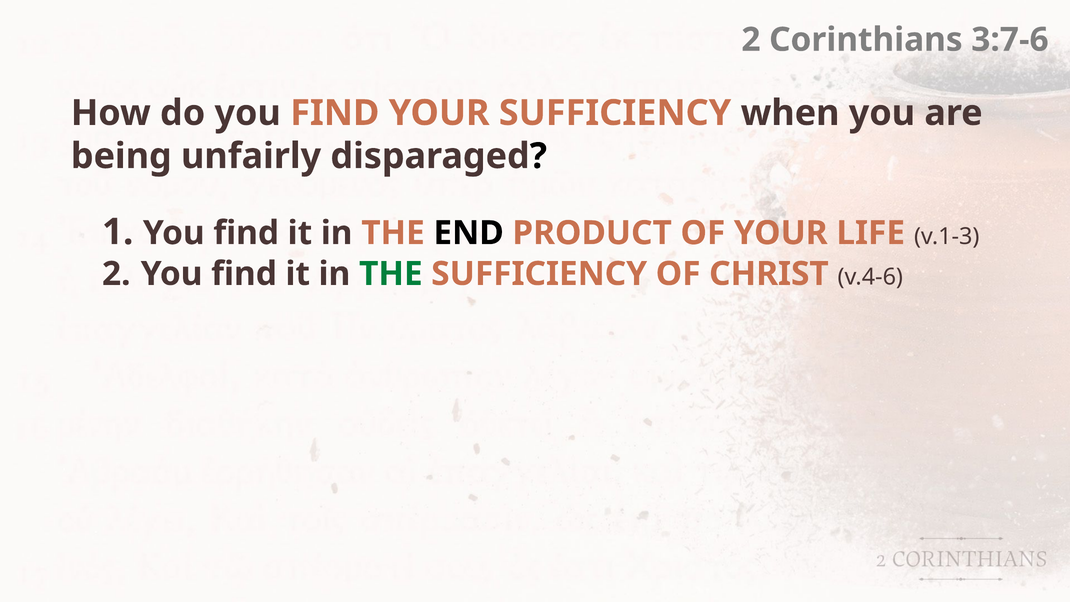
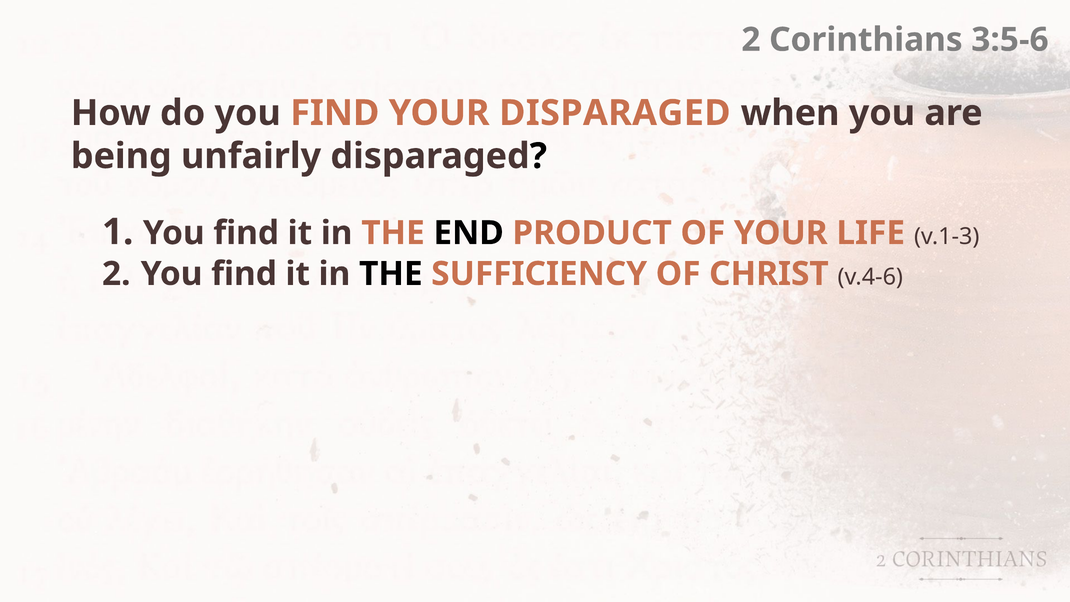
3:7-6: 3:7-6 -> 3:5-6
YOUR SUFFICIENCY: SUFFICIENCY -> DISPARAGED
THE at (391, 274) colour: green -> black
